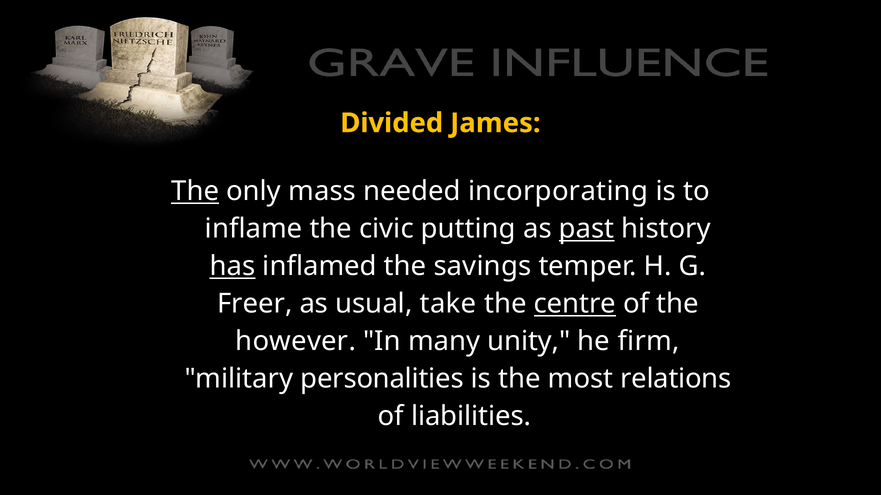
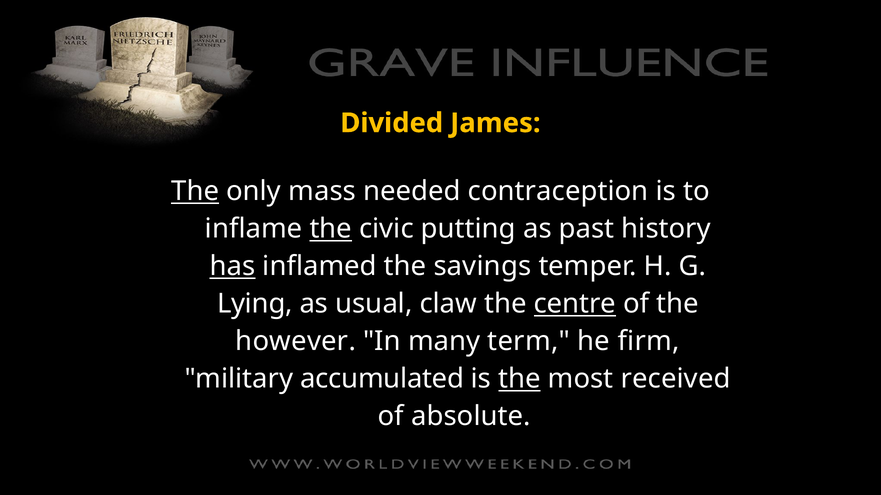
incorporating: incorporating -> contraception
the at (331, 229) underline: none -> present
past underline: present -> none
Freer: Freer -> Lying
take: take -> claw
unity: unity -> term
personalities: personalities -> accumulated
the at (519, 379) underline: none -> present
relations: relations -> received
liabilities: liabilities -> absolute
